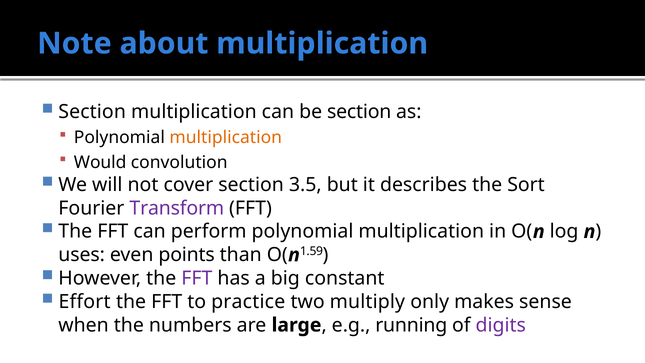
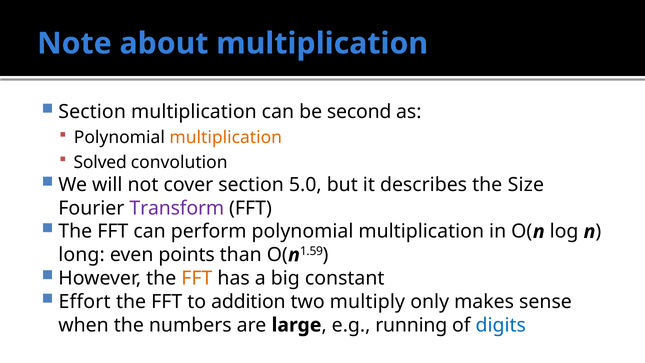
be section: section -> second
Would: Would -> Solved
3.5: 3.5 -> 5.0
Sort: Sort -> Size
uses: uses -> long
FFT at (197, 278) colour: purple -> orange
practice: practice -> addition
digits colour: purple -> blue
